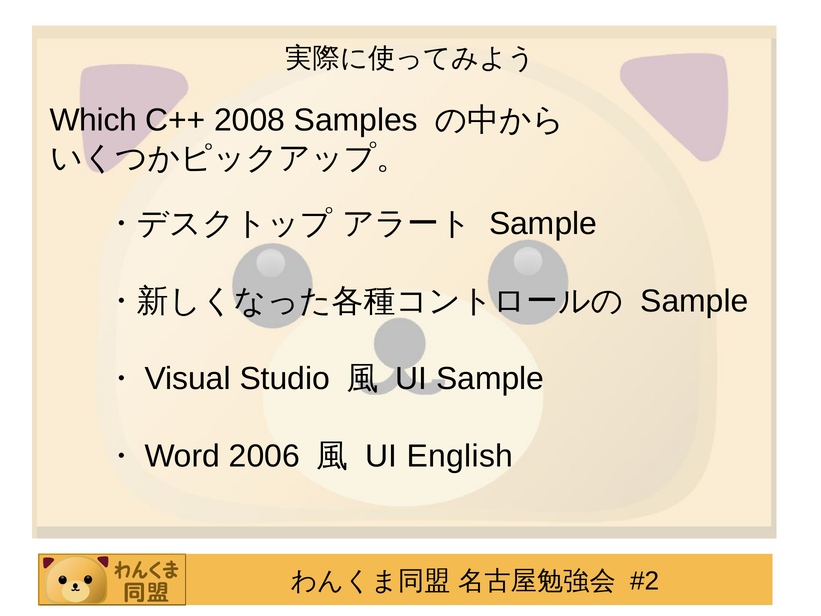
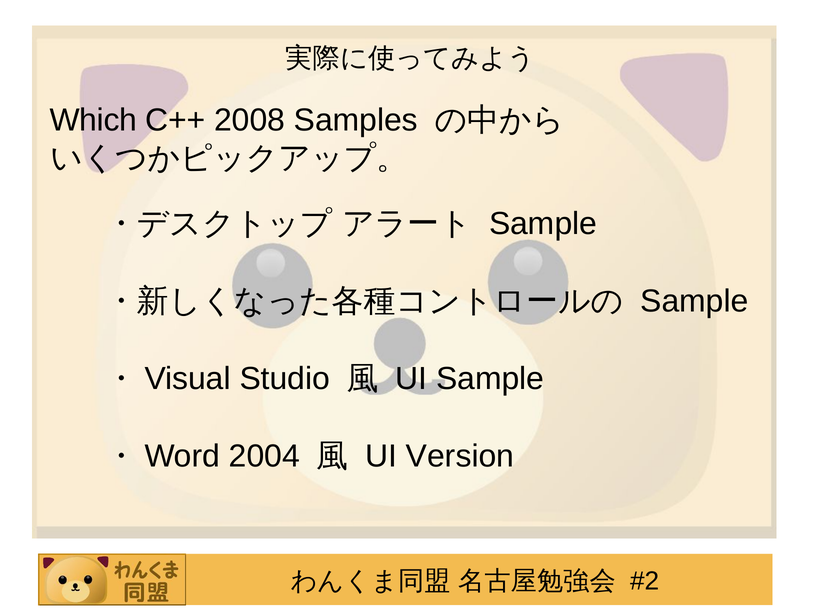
2006: 2006 -> 2004
English: English -> Version
